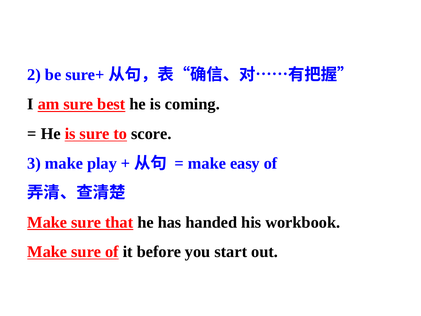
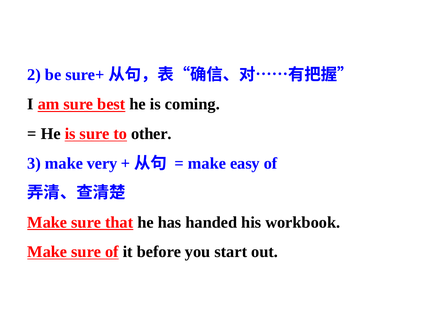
score: score -> other
play: play -> very
